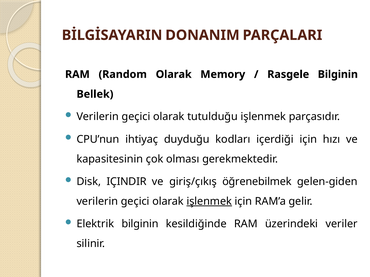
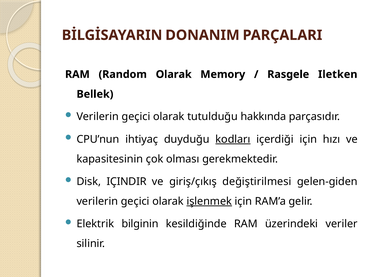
Rasgele Bilginin: Bilginin -> Iletken
tutulduğu işlenmek: işlenmek -> hakkında
kodları underline: none -> present
öğrenebilmek: öğrenebilmek -> değiştirilmesi
